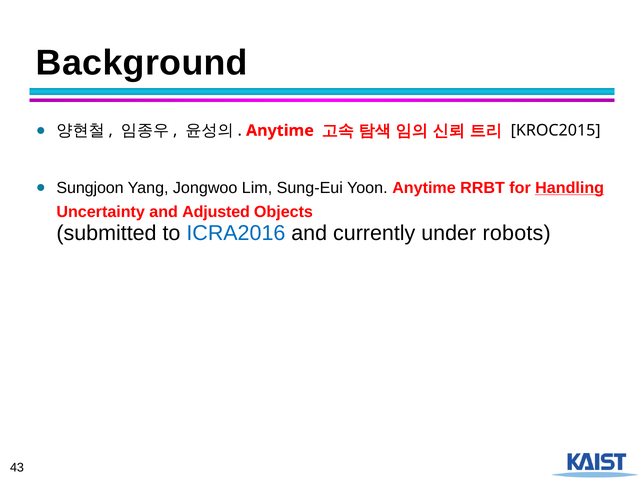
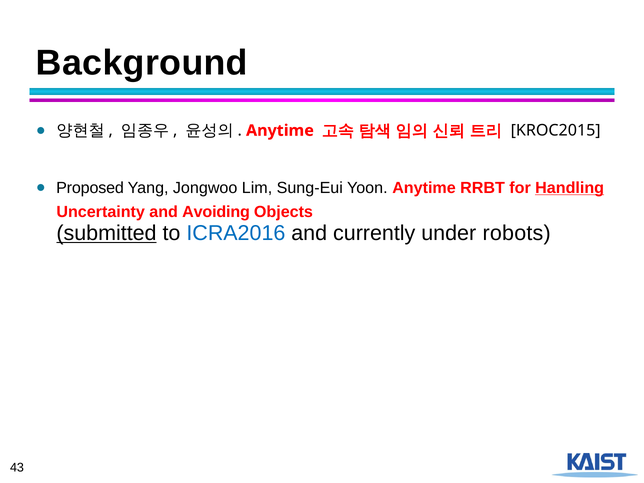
Sungjoon: Sungjoon -> Proposed
Adjusted: Adjusted -> Avoiding
submitted underline: none -> present
